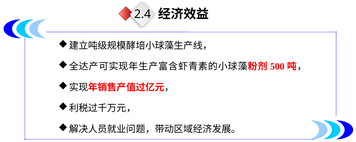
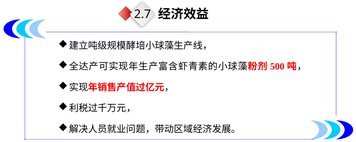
2.4: 2.4 -> 2.7
